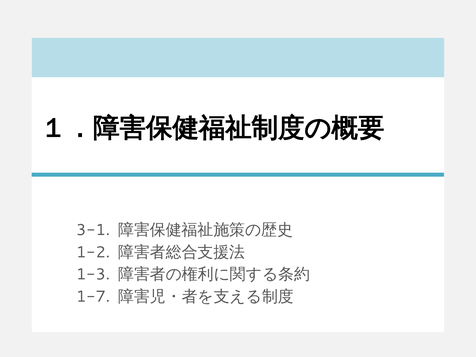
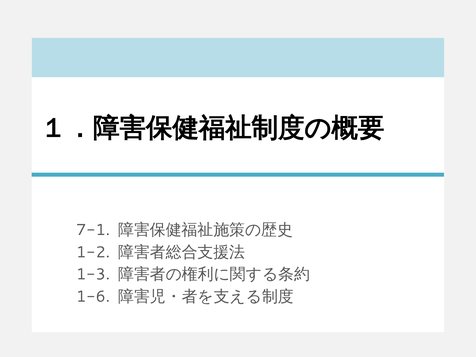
3-1: 3-1 -> 7-1
1-7: 1-7 -> 1-6
